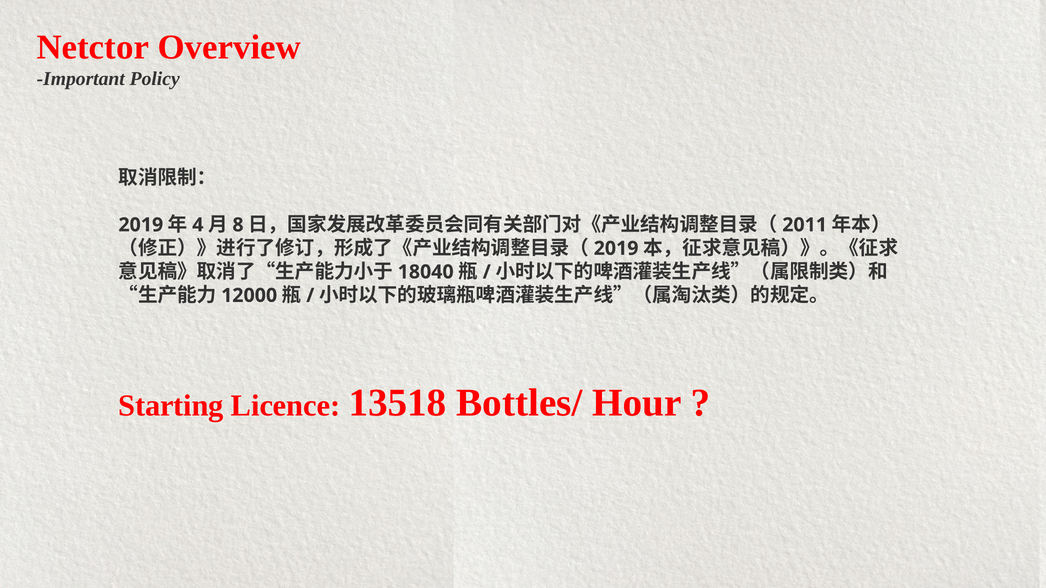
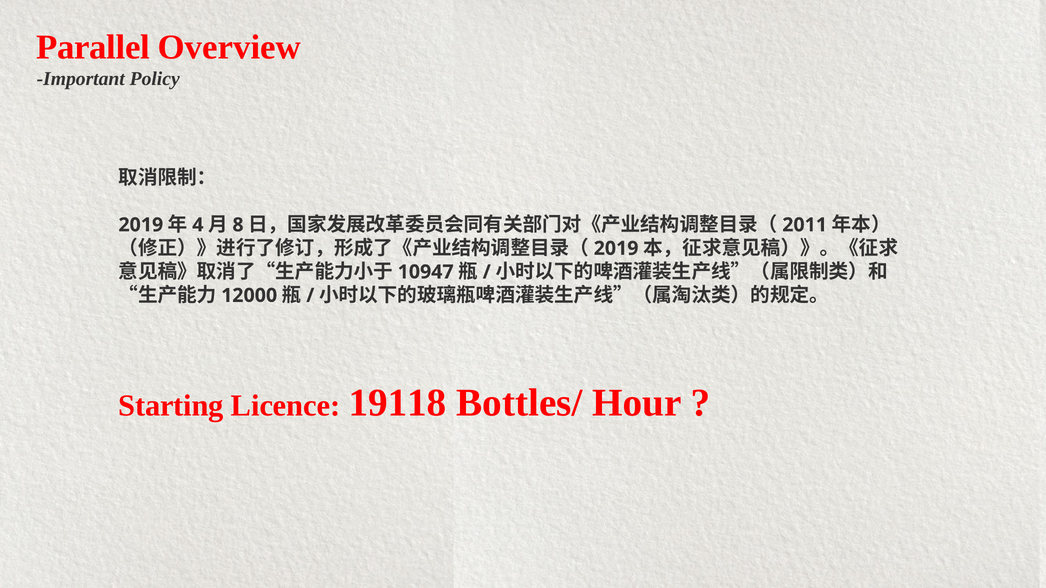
Netctor: Netctor -> Parallel
18040: 18040 -> 10947
13518: 13518 -> 19118
